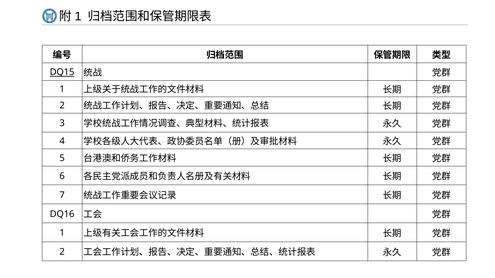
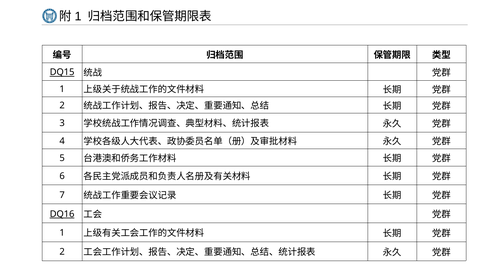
DQ16 underline: none -> present
